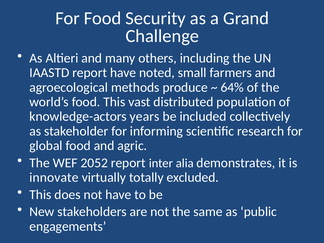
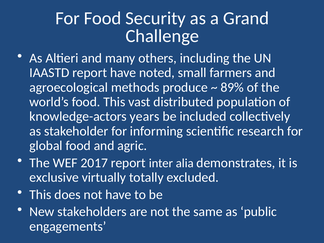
64%: 64% -> 89%
2052: 2052 -> 2017
innovate: innovate -> exclusive
